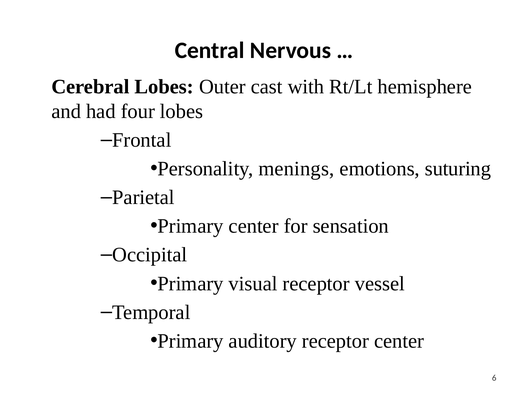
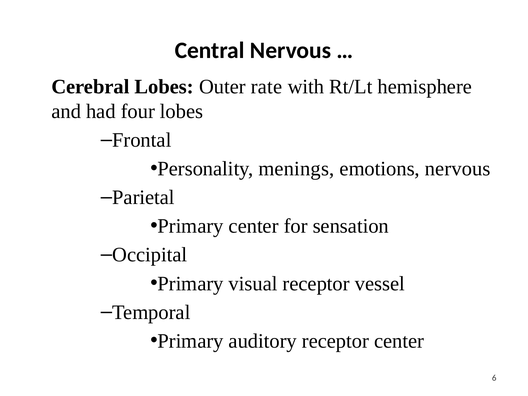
cast: cast -> rate
emotions suturing: suturing -> nervous
